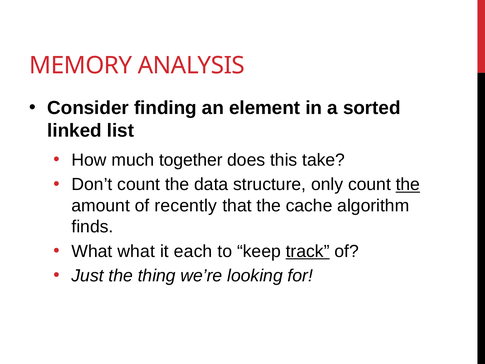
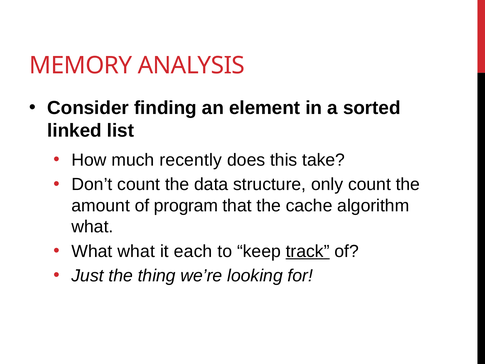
together: together -> recently
the at (408, 184) underline: present -> none
recently: recently -> program
finds at (92, 227): finds -> what
